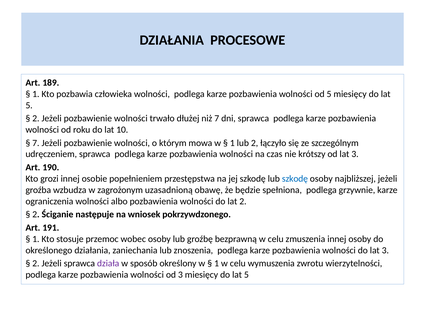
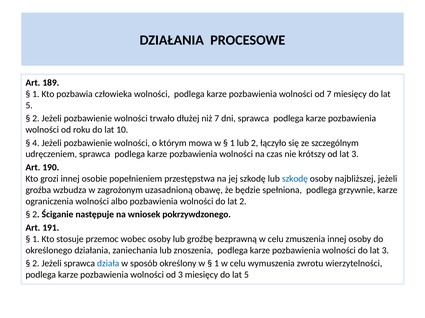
od 5: 5 -> 7
7 at (36, 143): 7 -> 4
działa colour: purple -> blue
